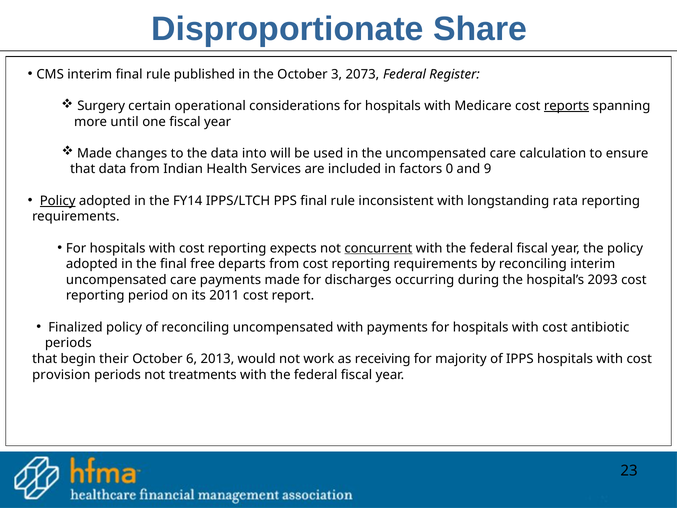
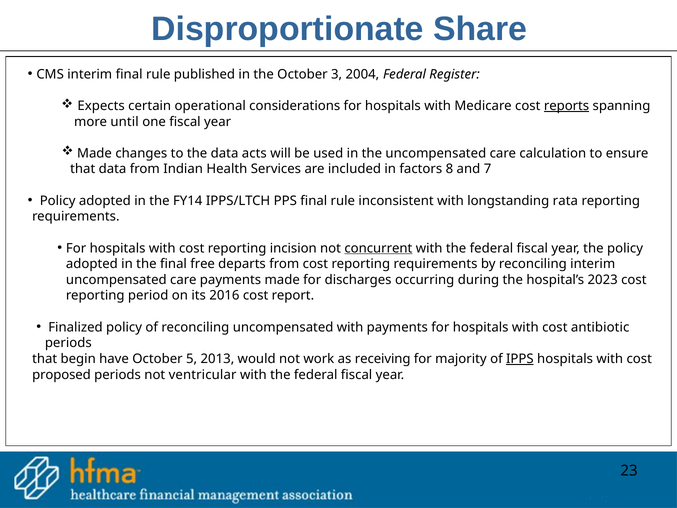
2073: 2073 -> 2004
Surgery: Surgery -> Expects
into: into -> acts
0: 0 -> 8
9: 9 -> 7
Policy at (58, 201) underline: present -> none
expects: expects -> incision
2093: 2093 -> 2023
2011: 2011 -> 2016
their: their -> have
6: 6 -> 5
IPPS underline: none -> present
provision: provision -> proposed
treatments: treatments -> ventricular
